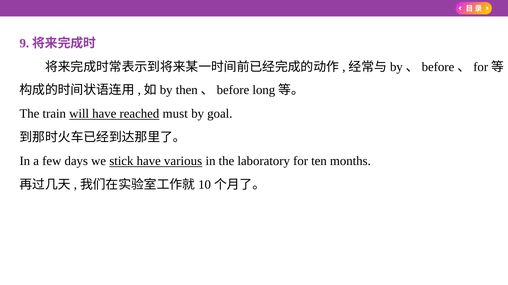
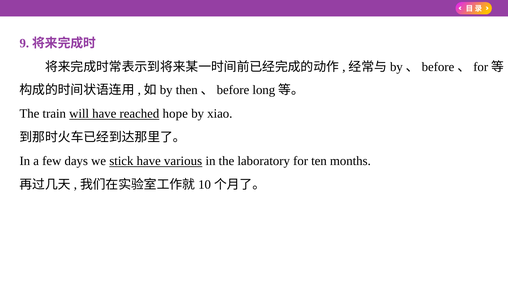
must: must -> hope
goal: goal -> xiao
